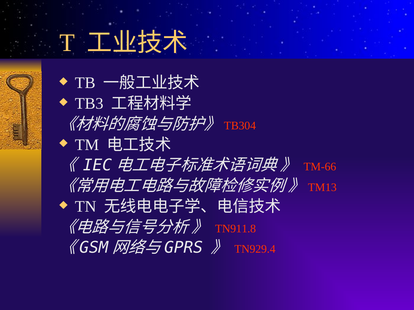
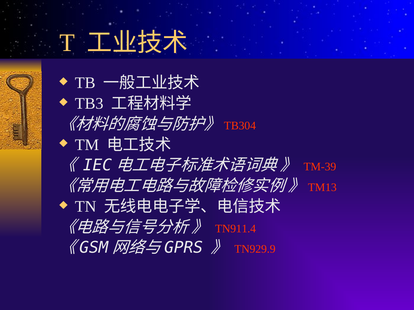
TM-66: TM-66 -> TM-39
TN911.8: TN911.8 -> TN911.4
TN929.4: TN929.4 -> TN929.9
